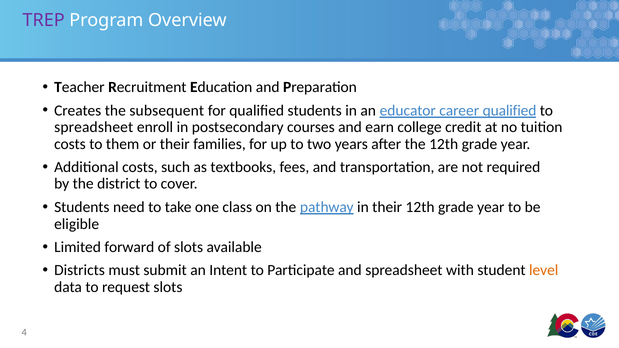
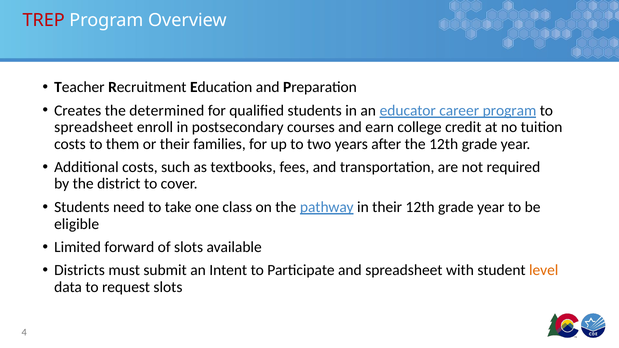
TREP colour: purple -> red
subsequent: subsequent -> determined
career qualified: qualified -> program
